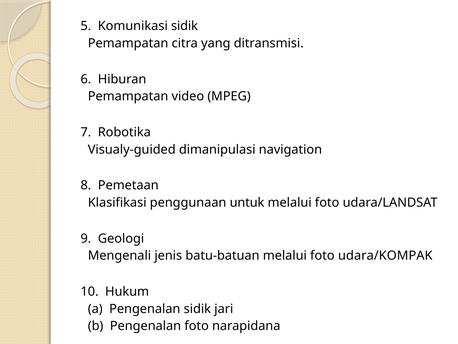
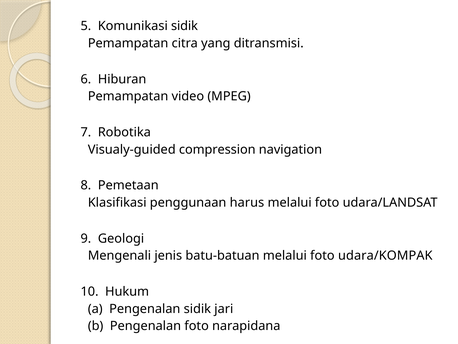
dimanipulasi: dimanipulasi -> compression
untuk: untuk -> harus
